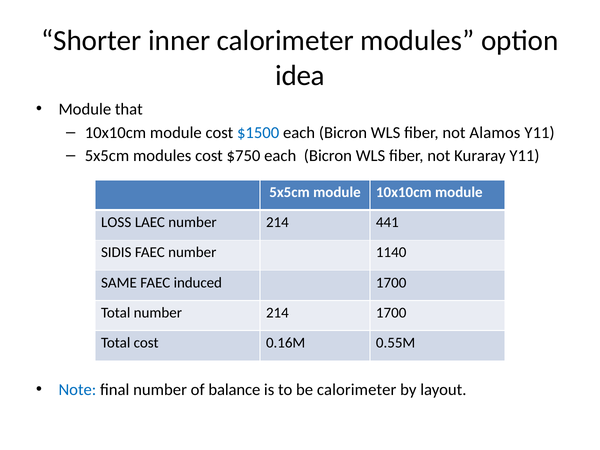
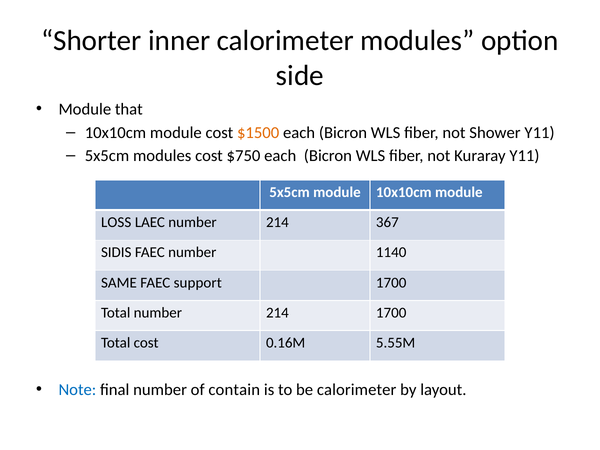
idea: idea -> side
$1500 colour: blue -> orange
Alamos: Alamos -> Shower
441: 441 -> 367
induced: induced -> support
0.55M: 0.55M -> 5.55M
balance: balance -> contain
